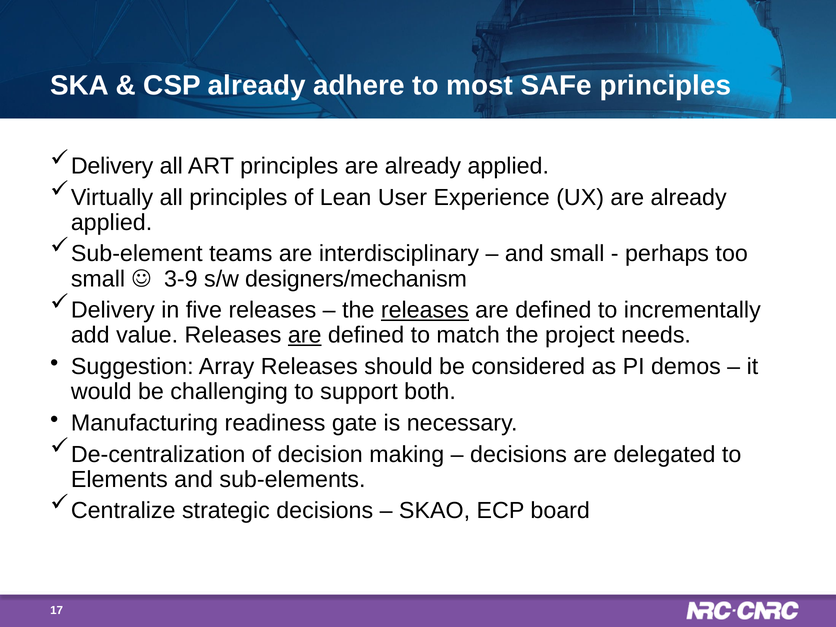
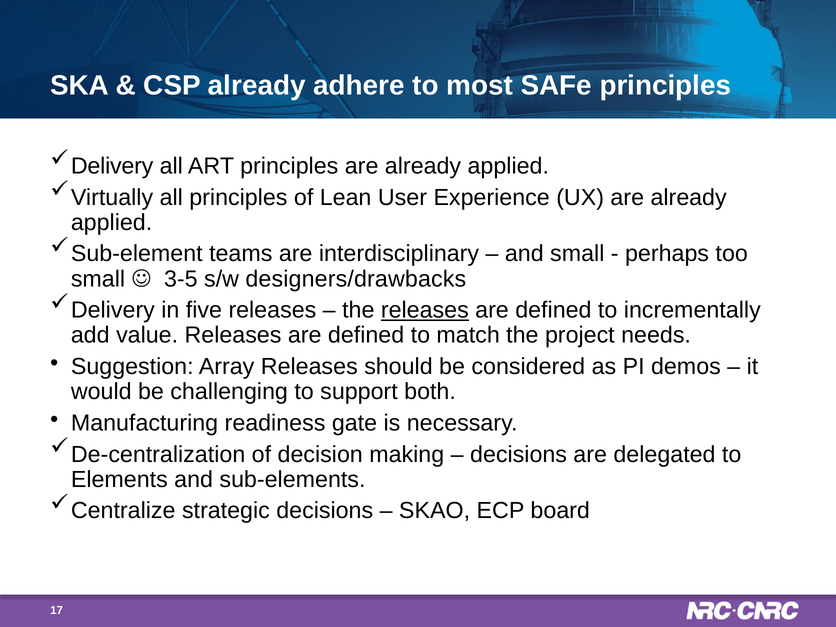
3-9: 3-9 -> 3-5
designers/mechanism: designers/mechanism -> designers/drawbacks
are at (305, 335) underline: present -> none
